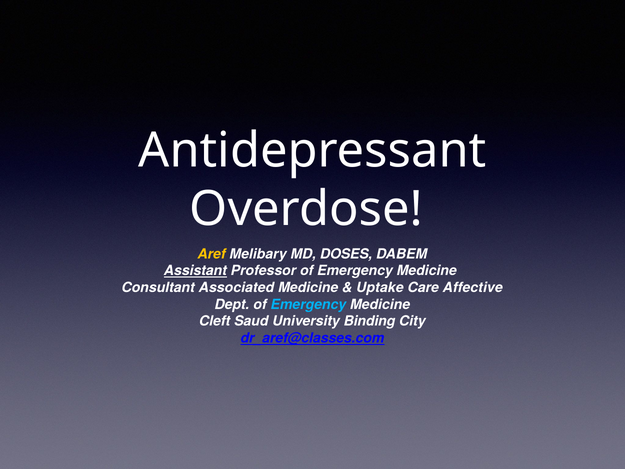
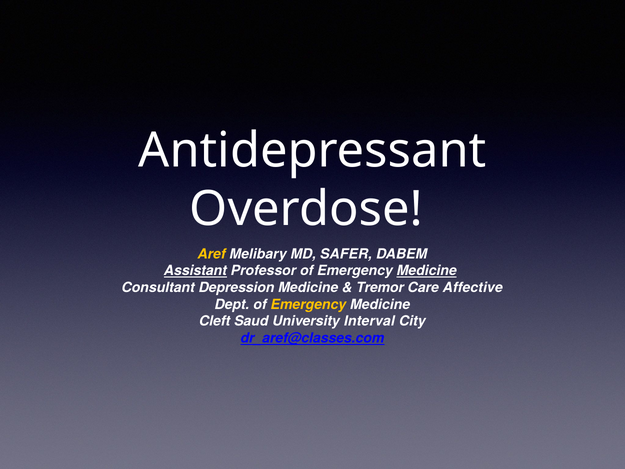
DOSES: DOSES -> SAFER
Medicine at (427, 271) underline: none -> present
Associated: Associated -> Depression
Uptake: Uptake -> Tremor
Emergency at (308, 304) colour: light blue -> yellow
Binding: Binding -> Interval
